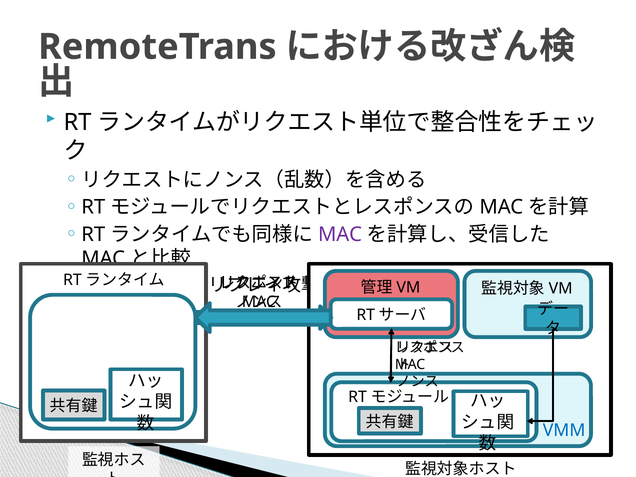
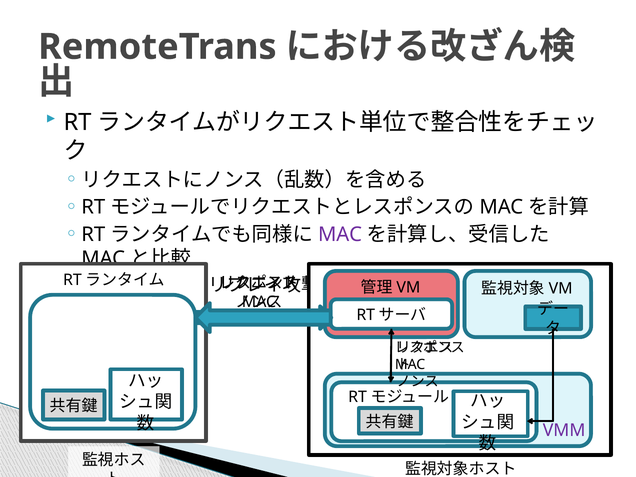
VMM colour: blue -> purple
